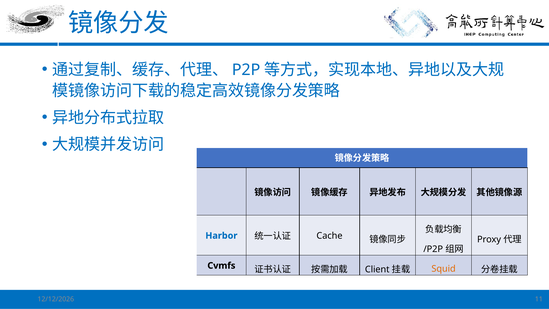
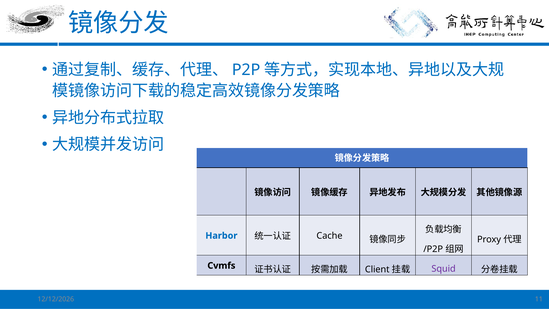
Squid colour: orange -> purple
